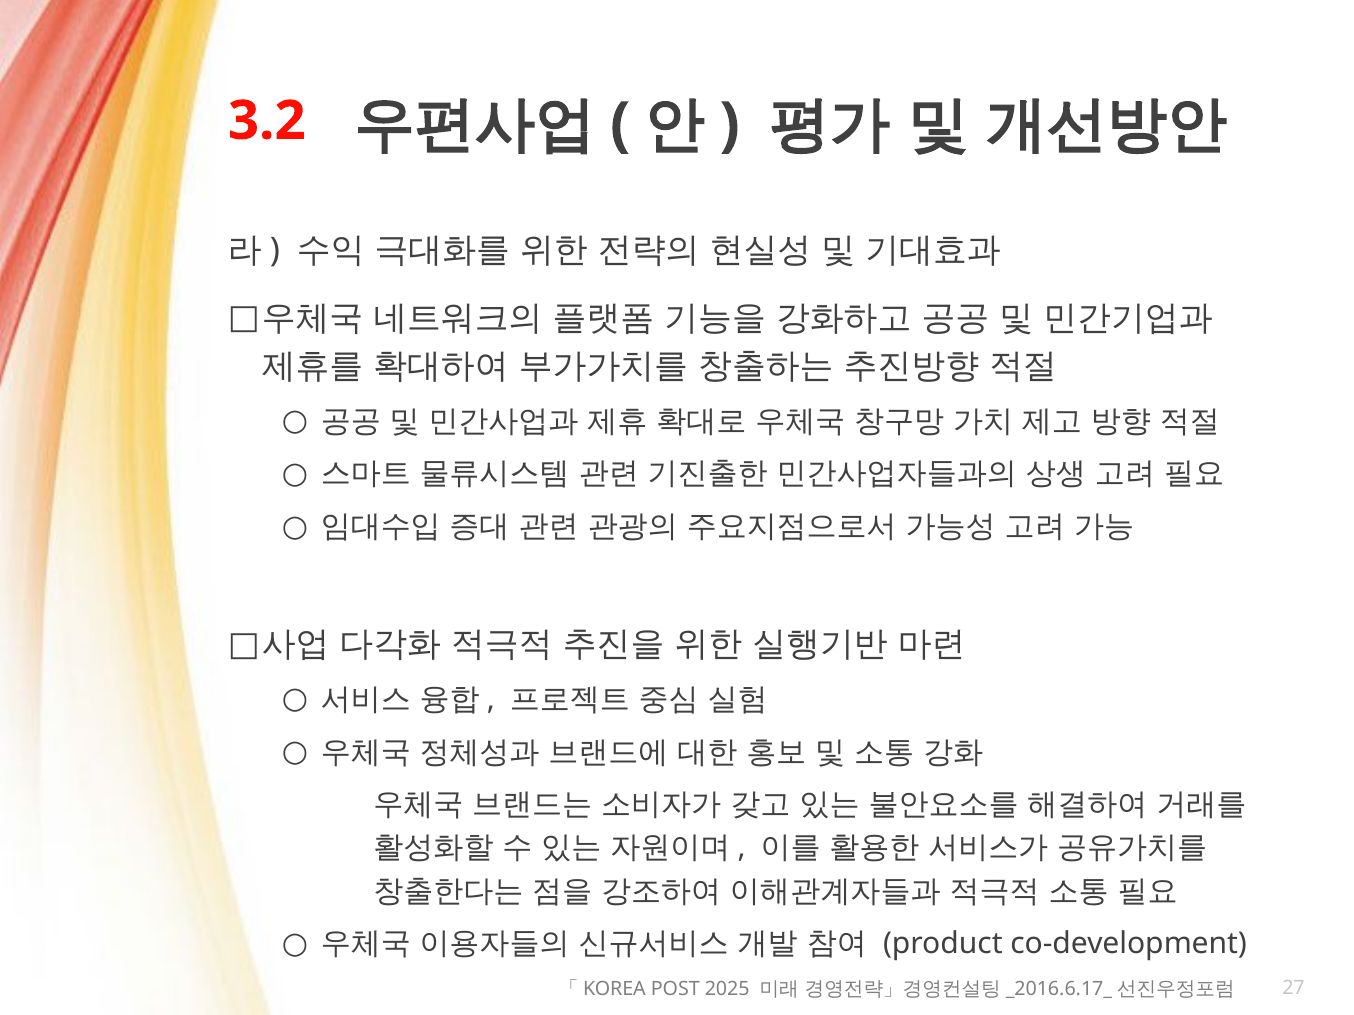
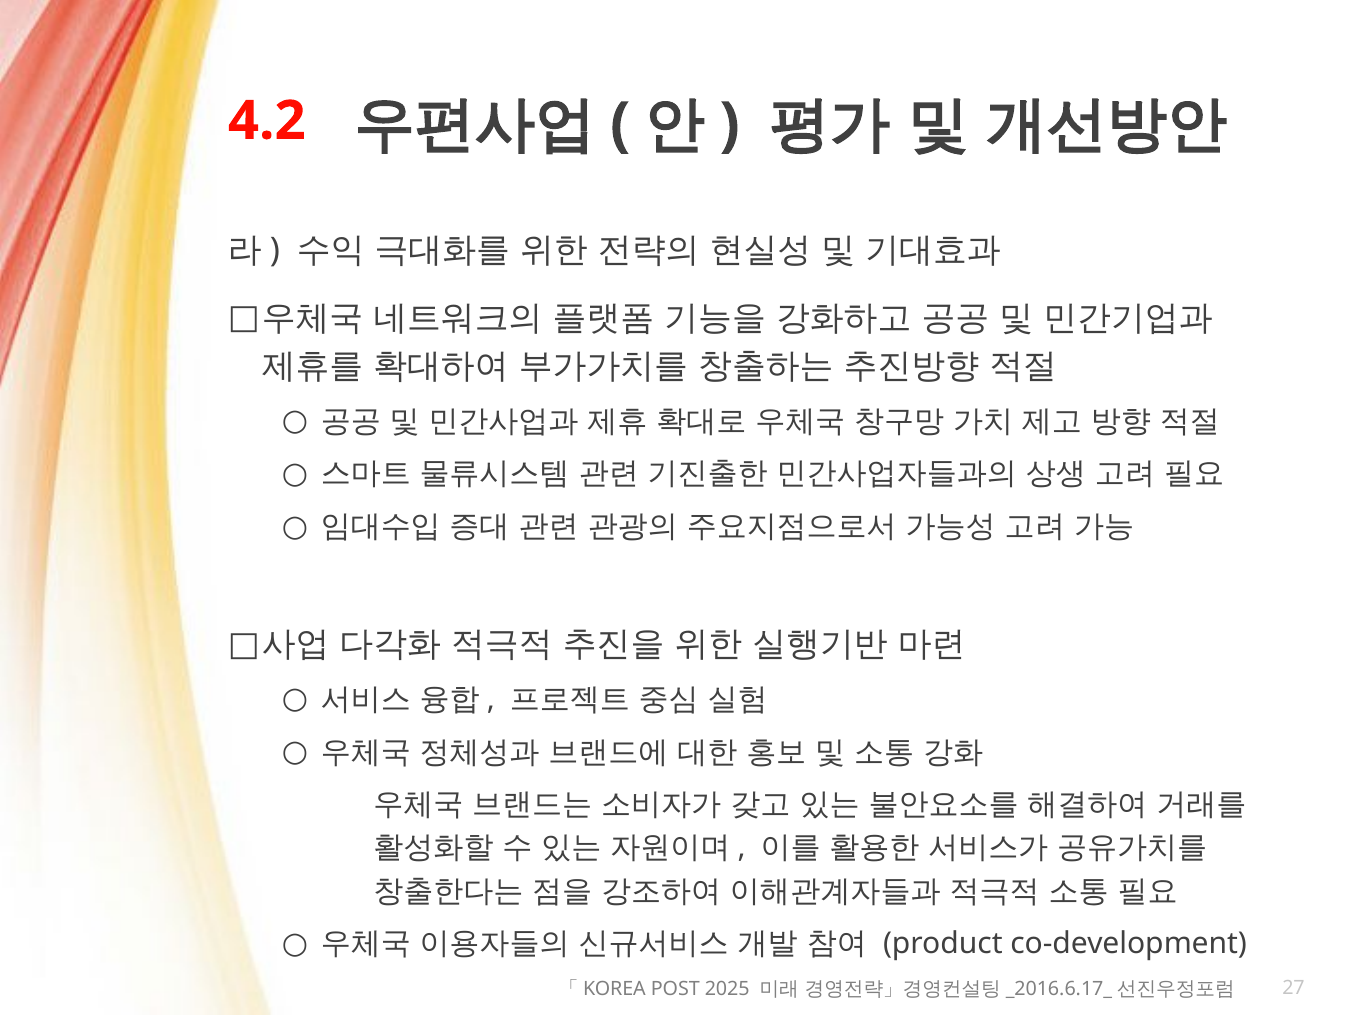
3.2: 3.2 -> 4.2
